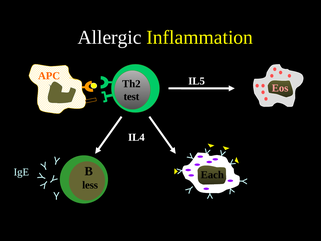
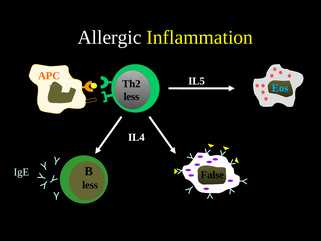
Eos colour: pink -> light blue
test at (131, 97): test -> less
Each: Each -> False
